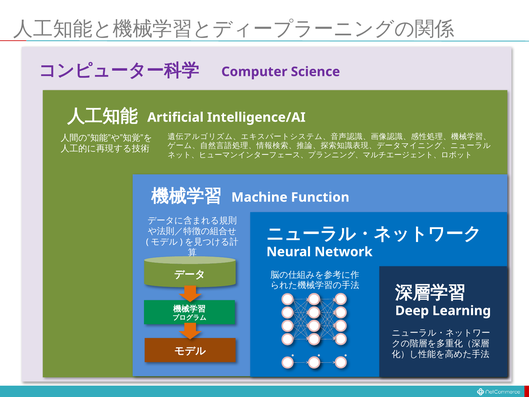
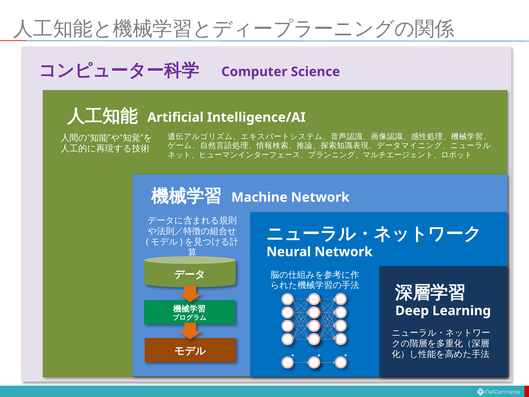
Machine Function: Function -> Network
